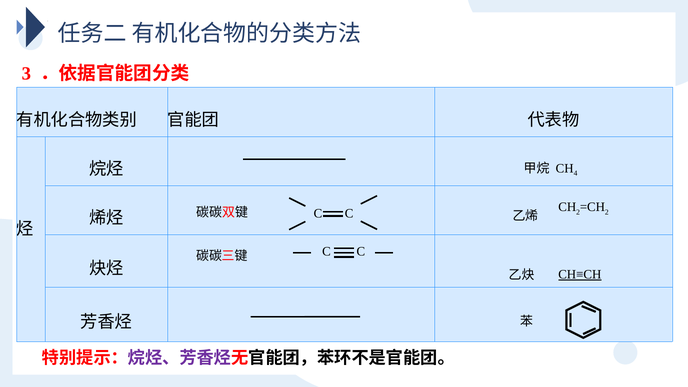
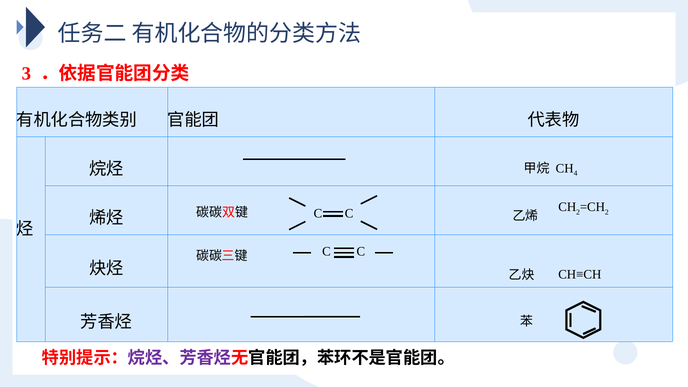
CH≡CH underline: present -> none
